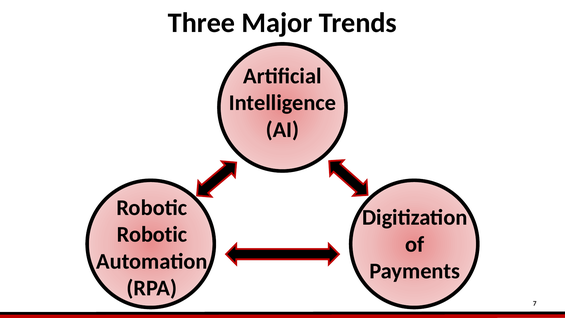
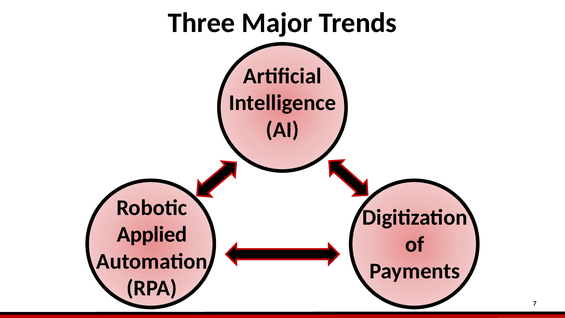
Robotic at (152, 234): Robotic -> Applied
